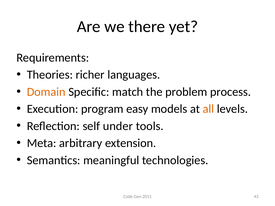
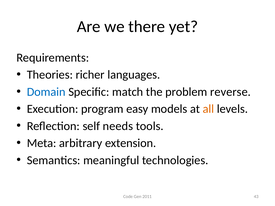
Domain colour: orange -> blue
process: process -> reverse
under: under -> needs
